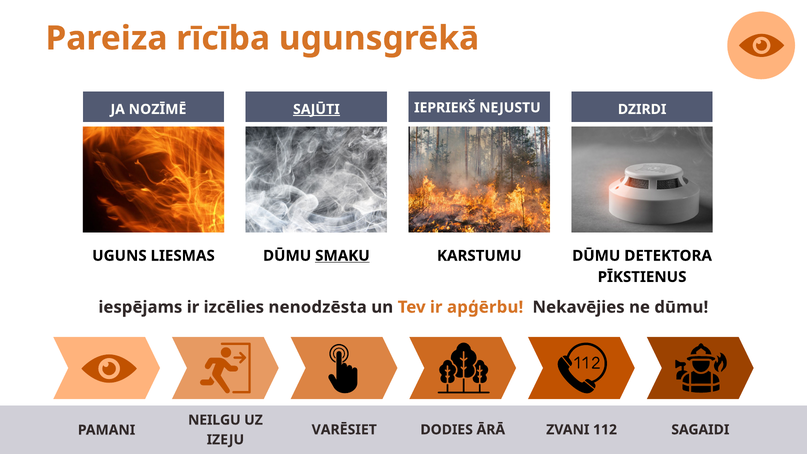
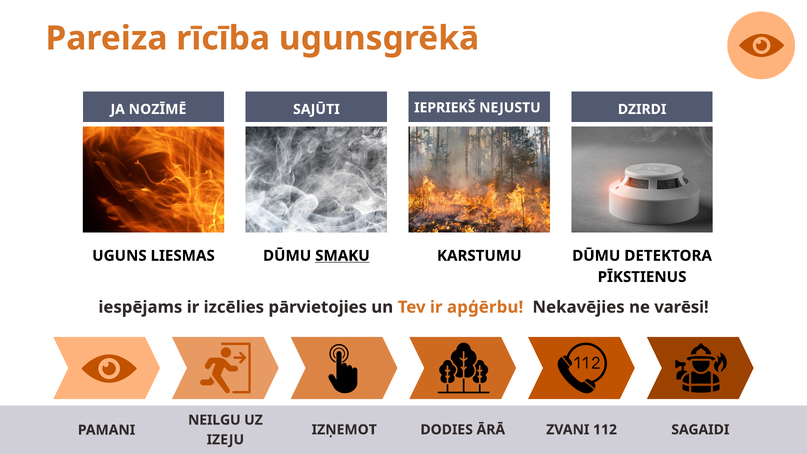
SAJŪTI underline: present -> none
nenodzēsta: nenodzēsta -> pārvietojies
ne dūmu: dūmu -> varēsi
VARĒSIET: VARĒSIET -> IZŅEMOT
